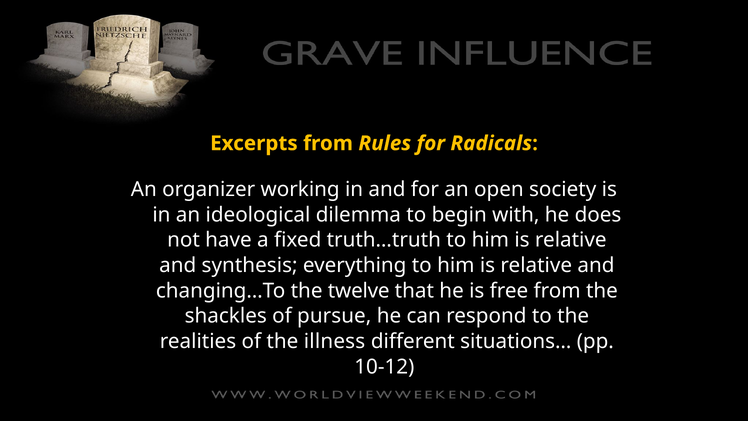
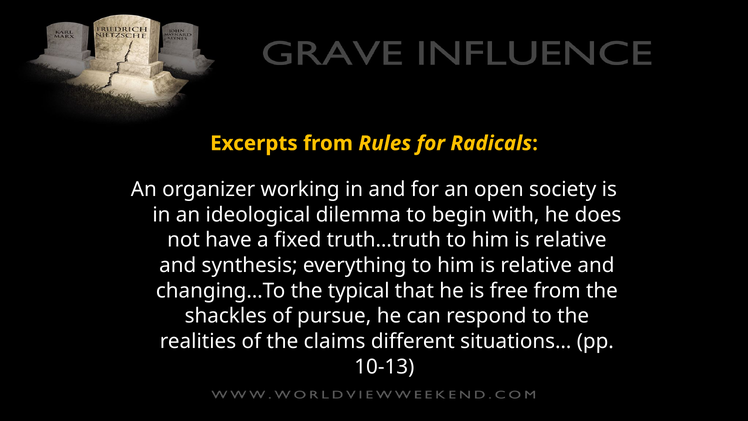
twelve: twelve -> typical
illness: illness -> claims
10-12: 10-12 -> 10-13
